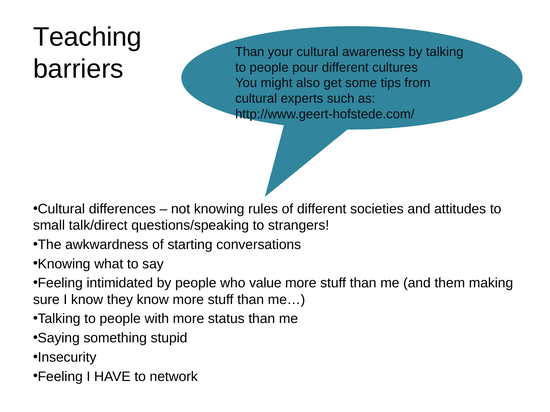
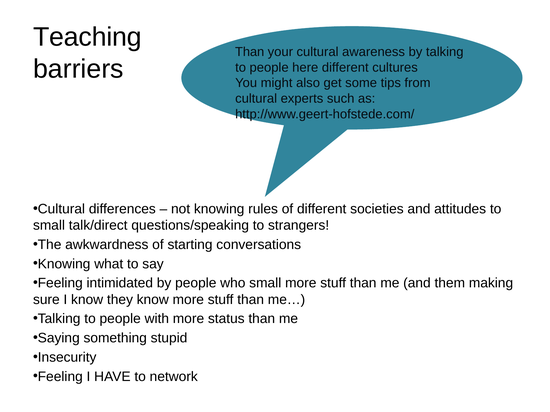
pour: pour -> here
who value: value -> small
